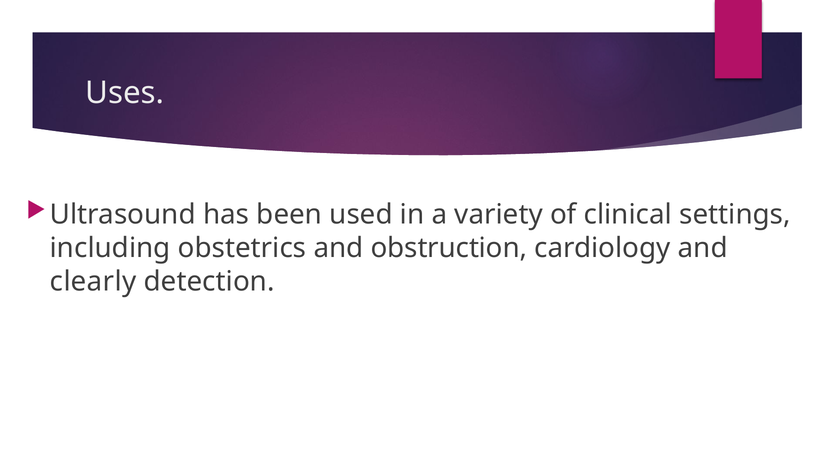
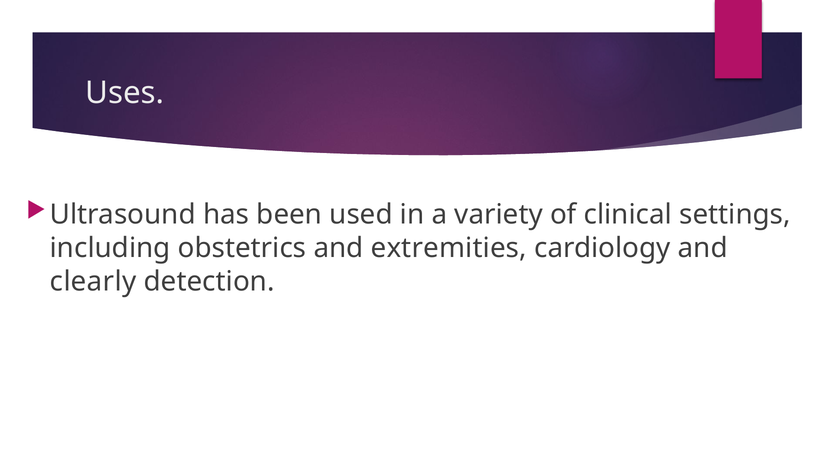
obstruction: obstruction -> extremities
